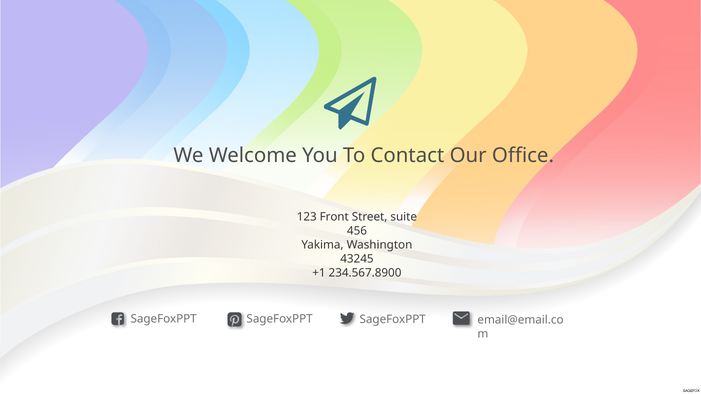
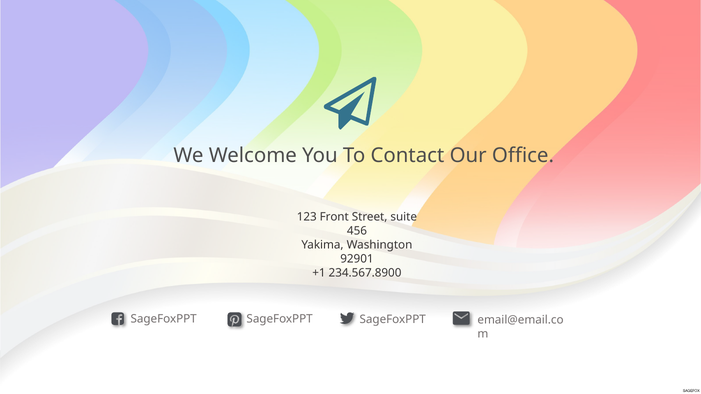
43245: 43245 -> 92901
